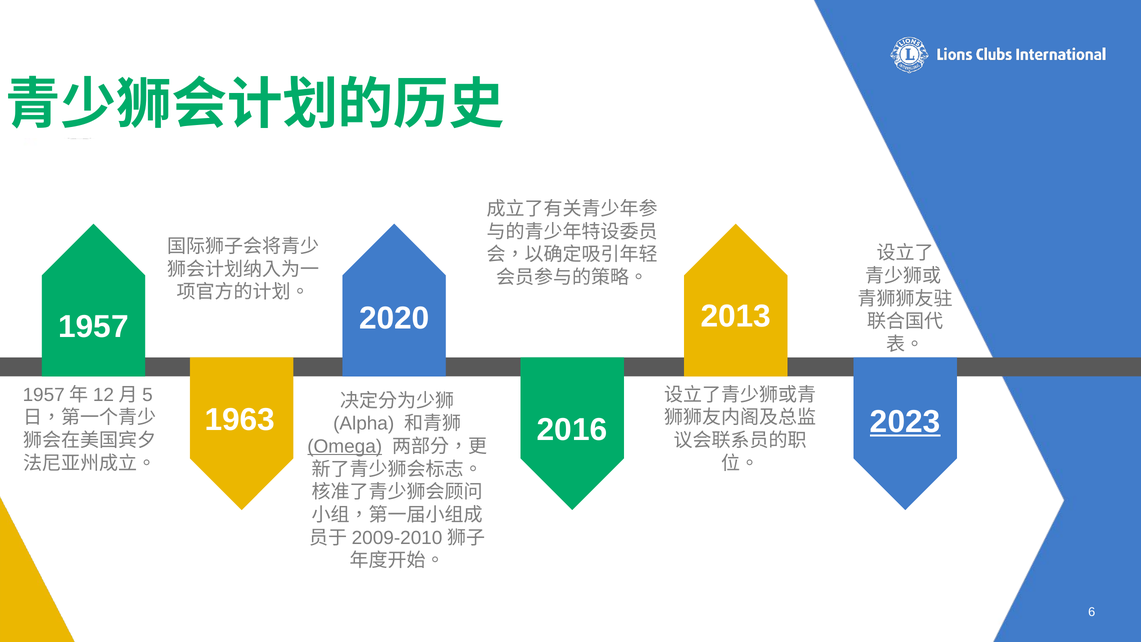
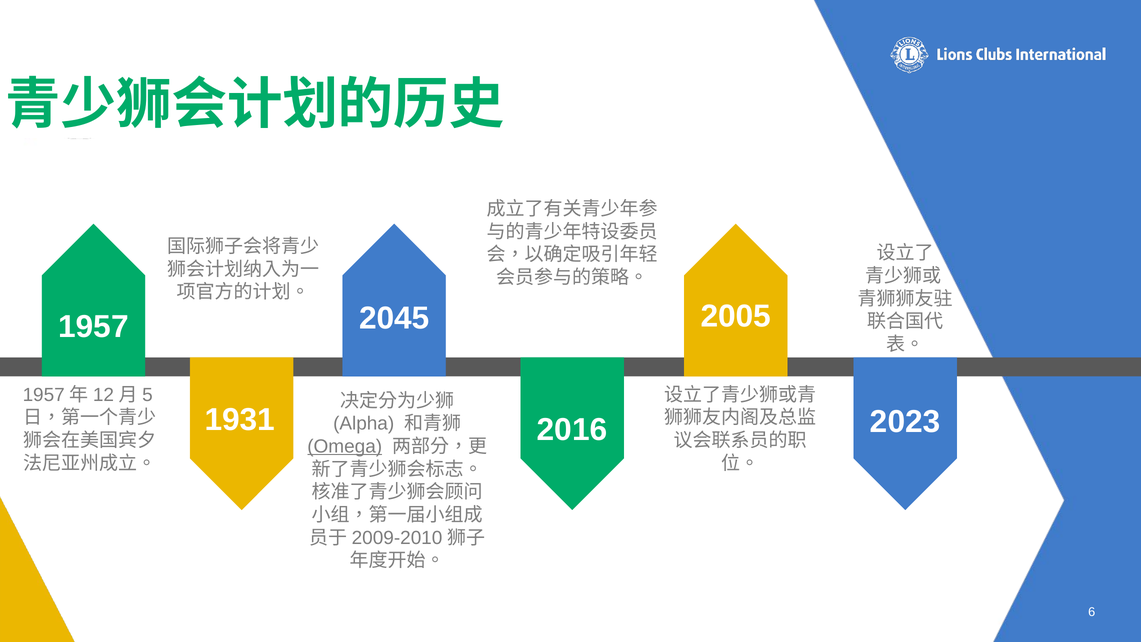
2013: 2013 -> 2005
2020: 2020 -> 2045
1963: 1963 -> 1931
2023 underline: present -> none
